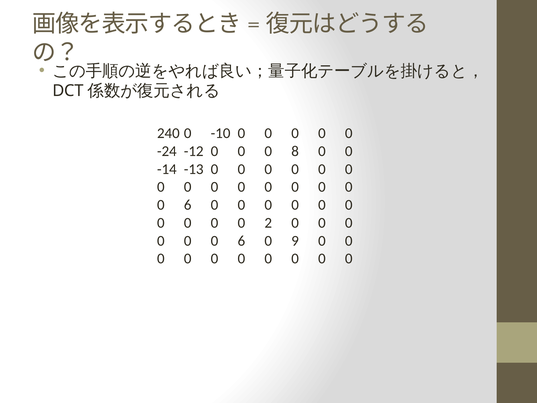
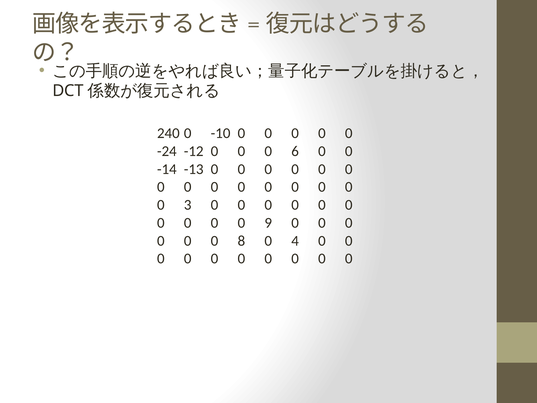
8: 8 -> 6
6 at (188, 205): 6 -> 3
2: 2 -> 9
6 at (241, 241): 6 -> 8
9: 9 -> 4
